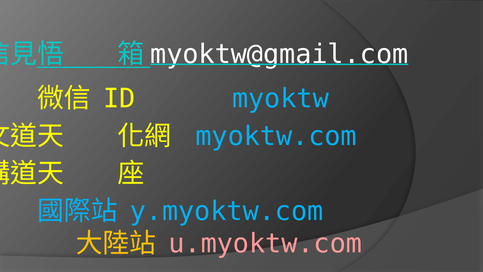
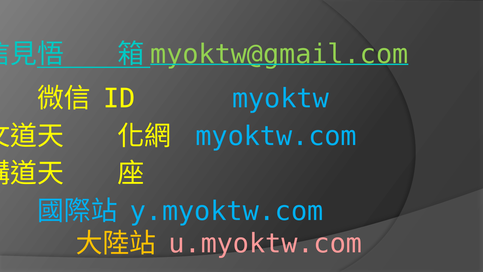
myoktw@gmail.com colour: white -> light green
